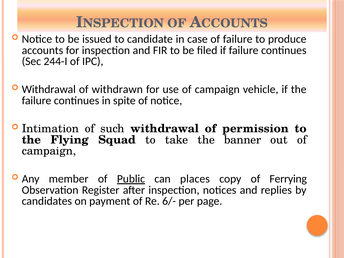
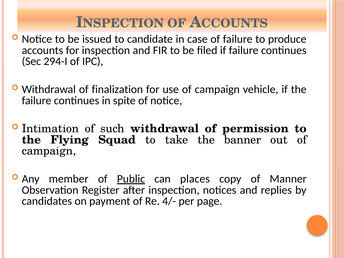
244-I: 244-I -> 294-I
withdrawn: withdrawn -> finalization
Ferrying: Ferrying -> Manner
6/-: 6/- -> 4/-
